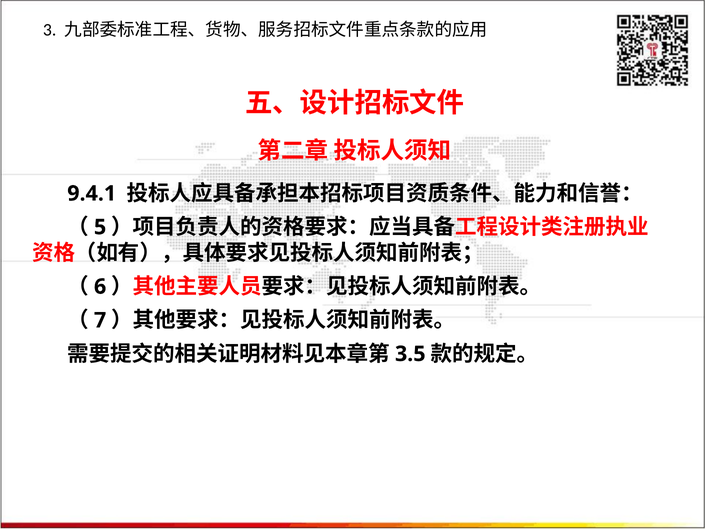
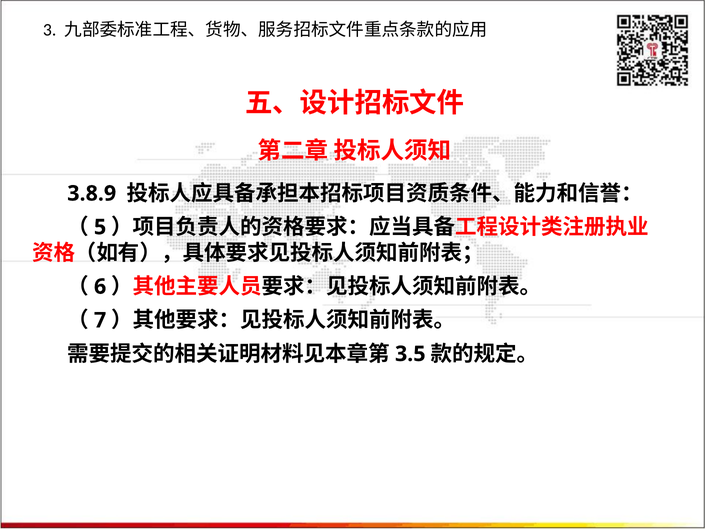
9.4.1: 9.4.1 -> 3.8.9
